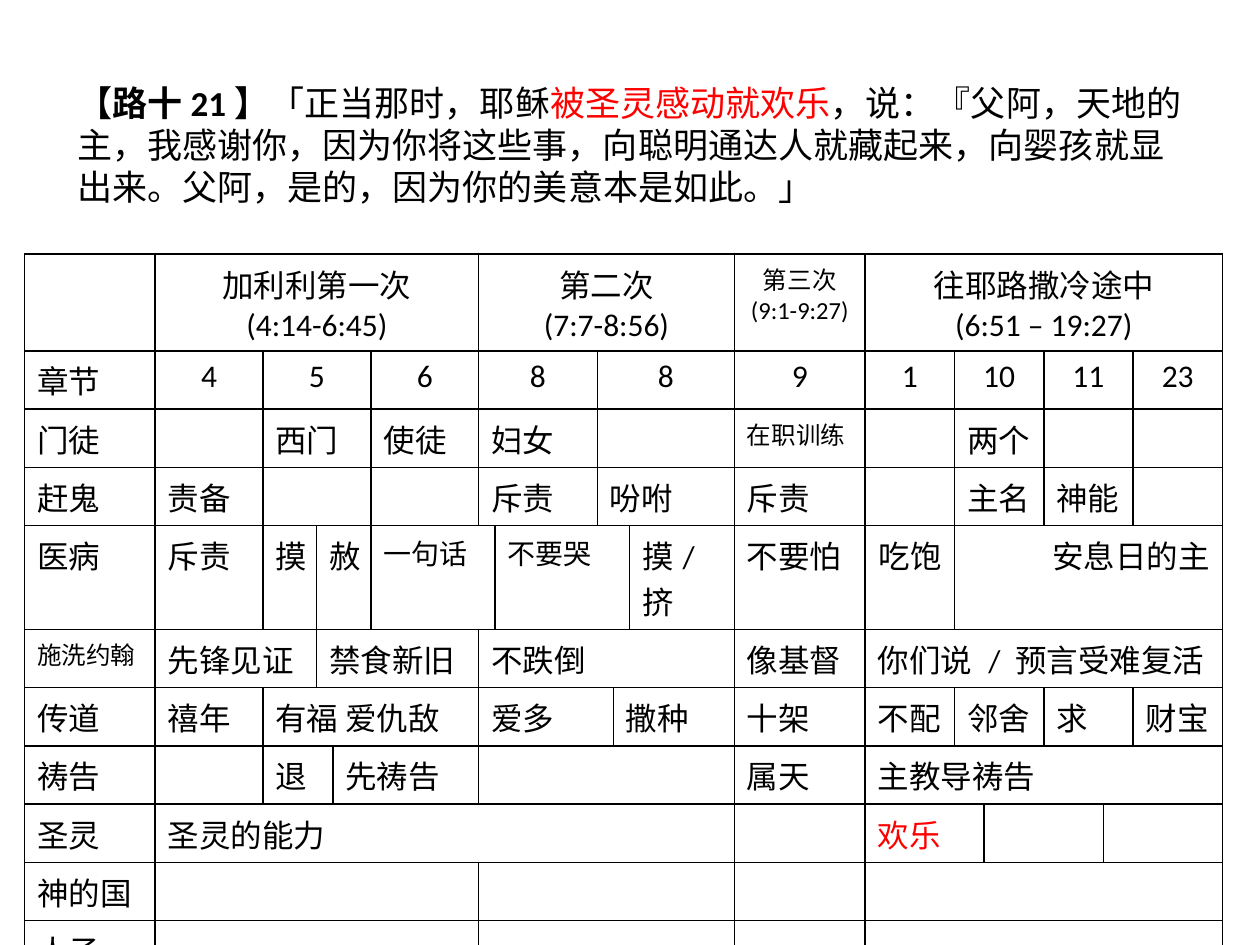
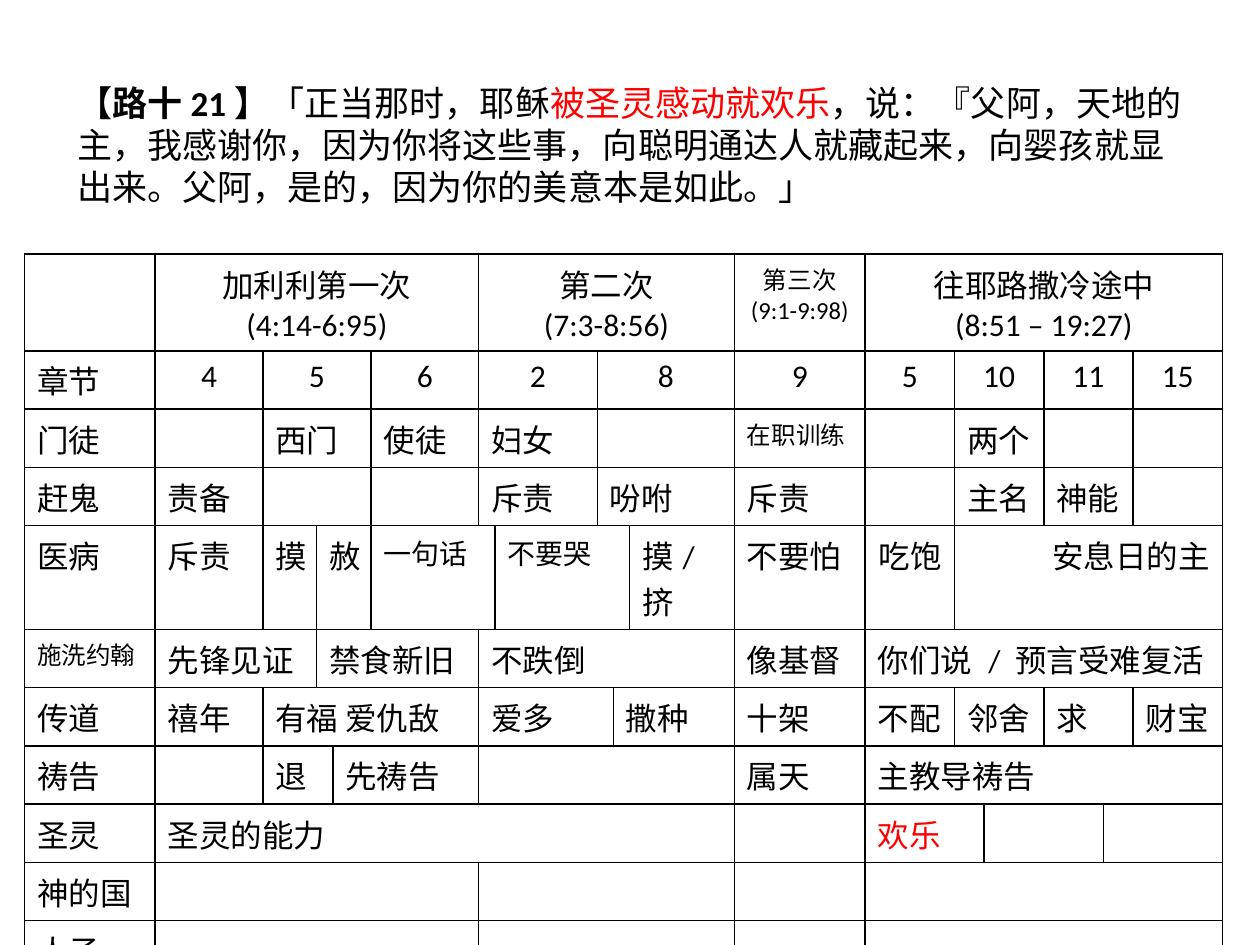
9:1-9:27: 9:1-9:27 -> 9:1-9:98
4:14-6:45: 4:14-6:45 -> 4:14-6:95
7:7-8:56: 7:7-8:56 -> 7:3-8:56
6:51: 6:51 -> 8:51
6 8: 8 -> 2
9 1: 1 -> 5
23: 23 -> 15
